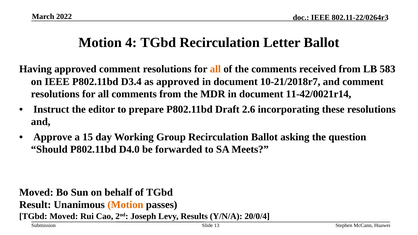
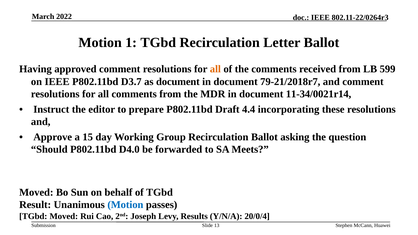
4: 4 -> 1
583: 583 -> 599
D3.4: D3.4 -> D3.7
as approved: approved -> document
10-21/2018r7: 10-21/2018r7 -> 79-21/2018r7
11-42/0021r14: 11-42/0021r14 -> 11-34/0021r14
2.6: 2.6 -> 4.4
Motion at (125, 205) colour: orange -> blue
